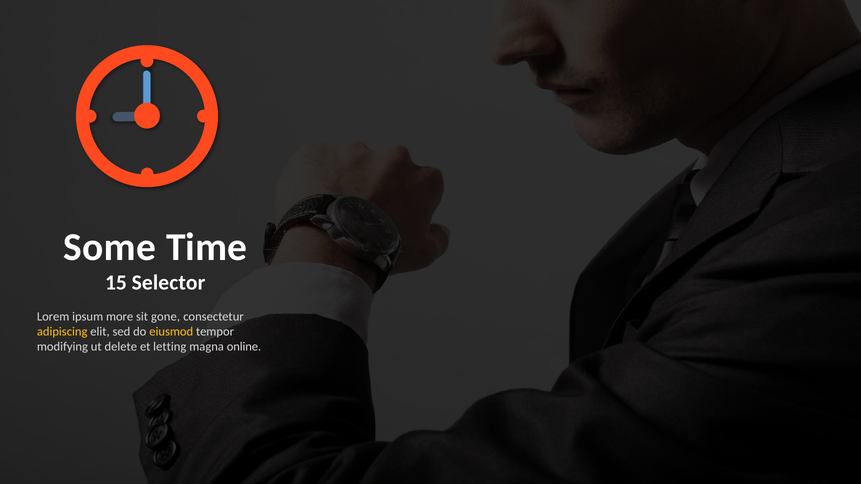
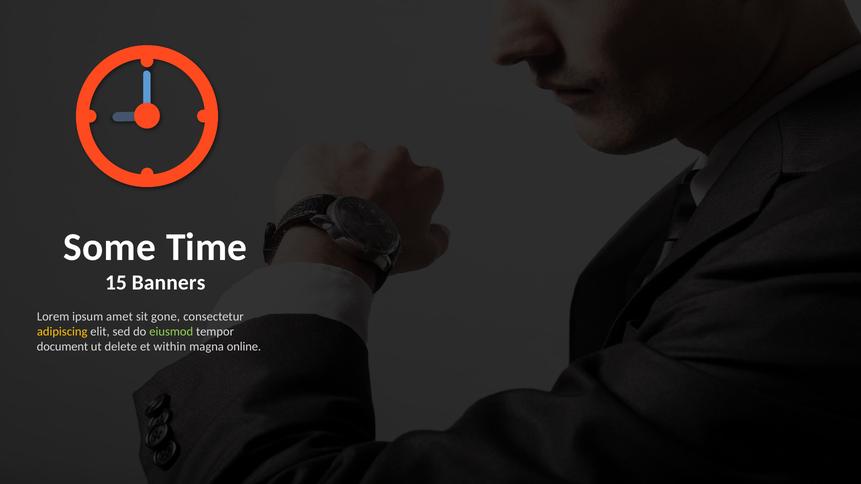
Selector: Selector -> Banners
more: more -> amet
eiusmod colour: yellow -> light green
modifying: modifying -> document
letting: letting -> within
